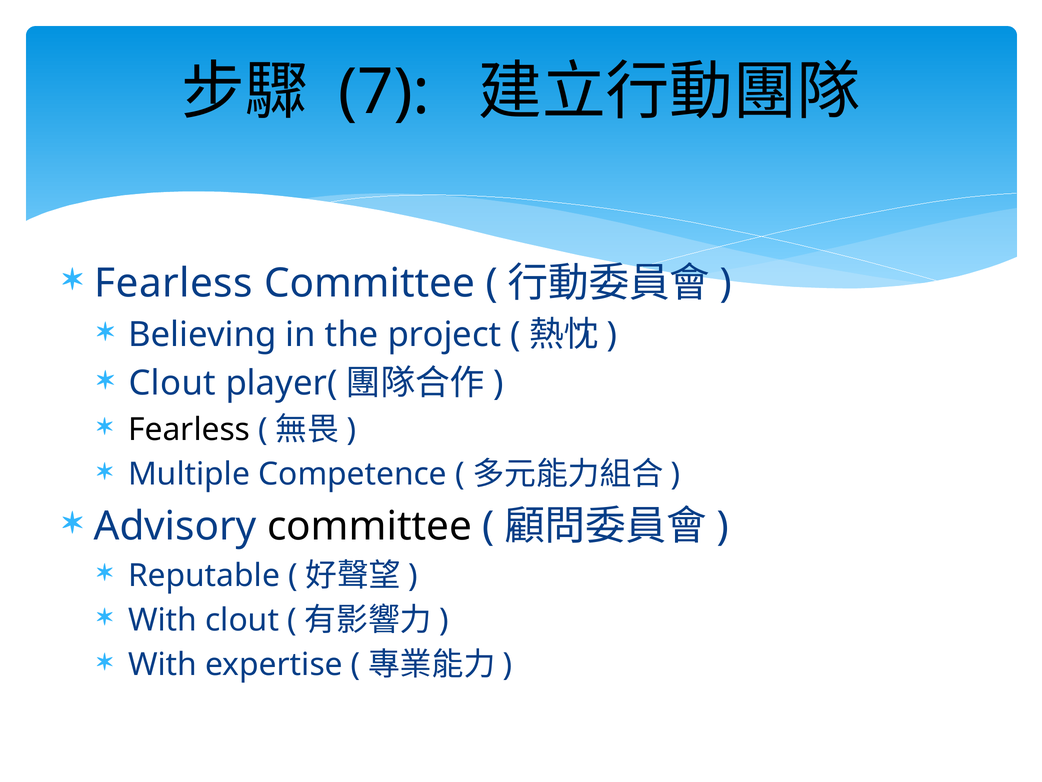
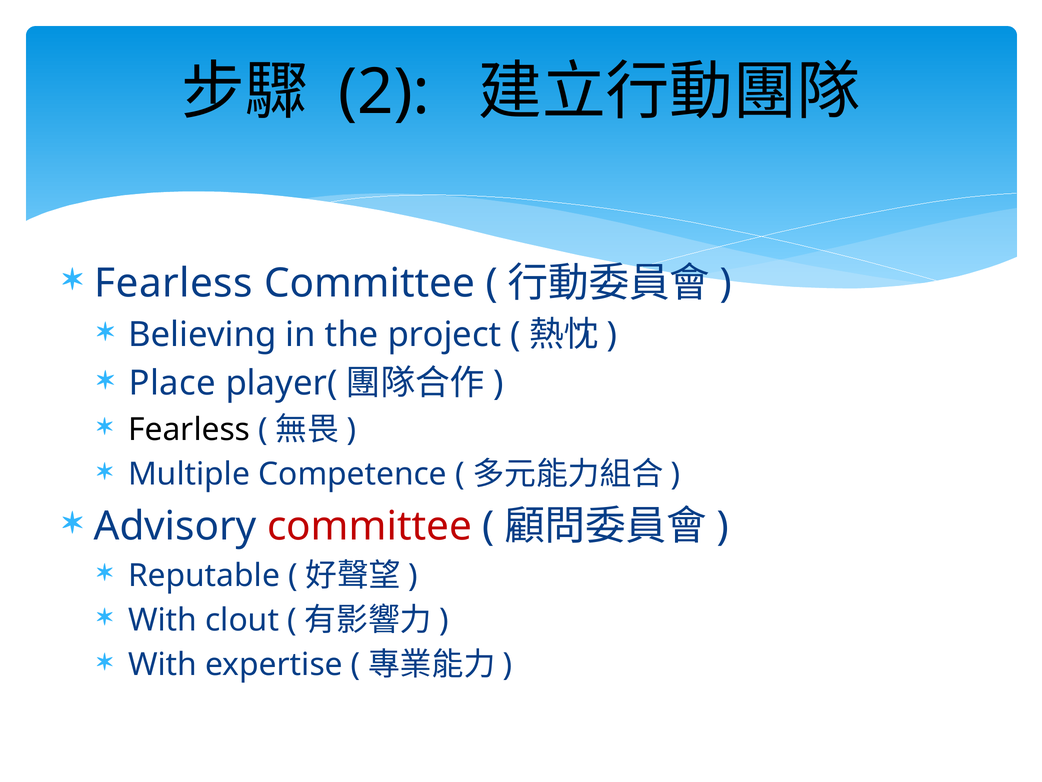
7: 7 -> 2
Clout at (172, 383): Clout -> Place
committee at (370, 526) colour: black -> red
